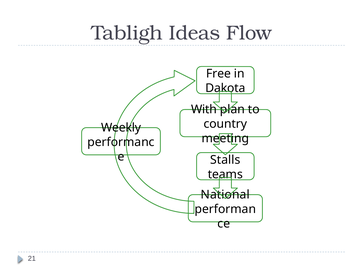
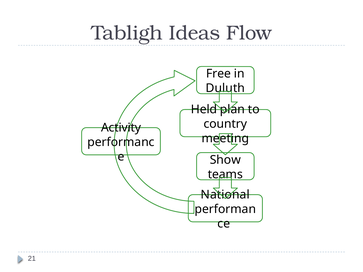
Dakota: Dakota -> Duluth
With: With -> Held
Weekly: Weekly -> Activity
Stalls: Stalls -> Show
